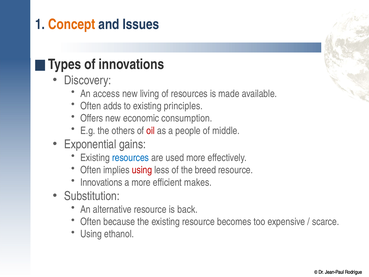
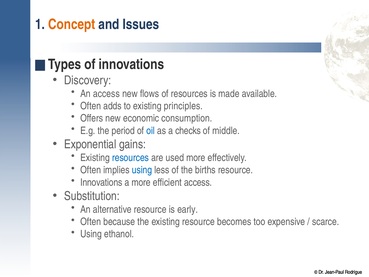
living: living -> flows
others: others -> period
oil colour: red -> blue
people: people -> checks
using at (142, 170) colour: red -> blue
breed: breed -> births
efficient makes: makes -> access
back: back -> early
